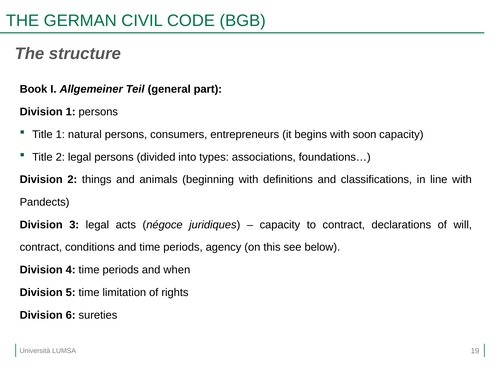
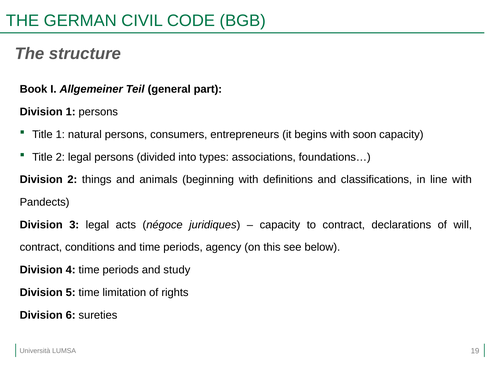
when: when -> study
